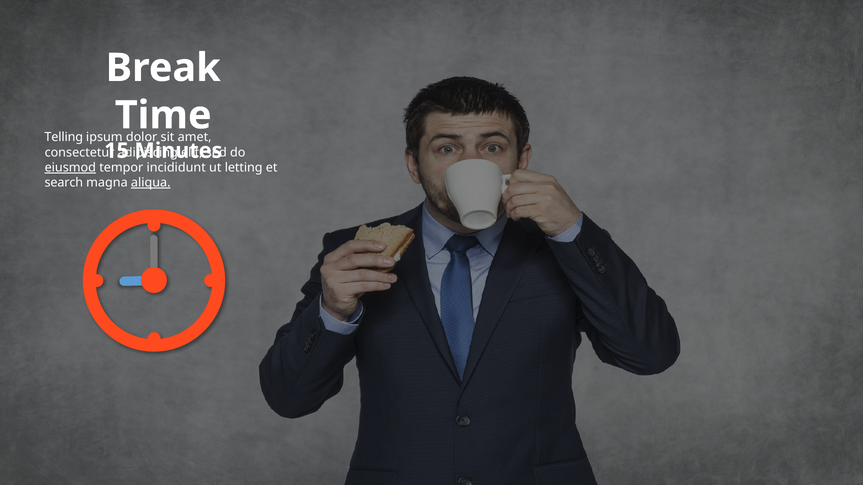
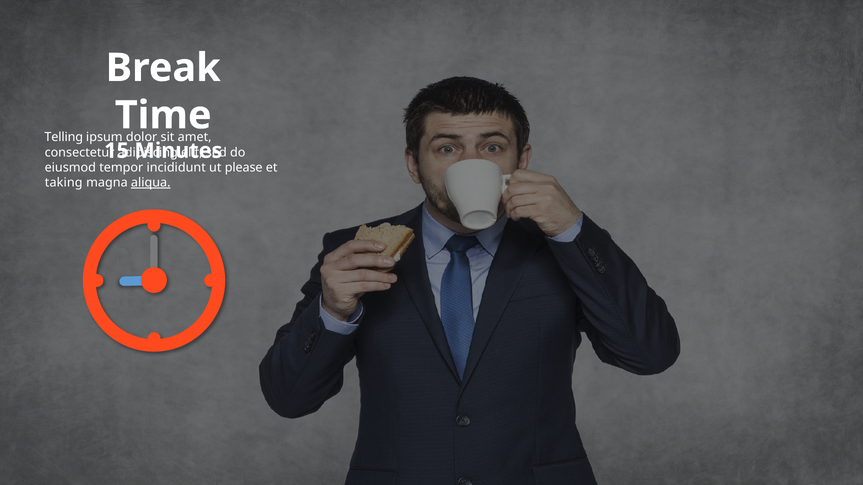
eiusmod underline: present -> none
letting: letting -> please
search: search -> taking
